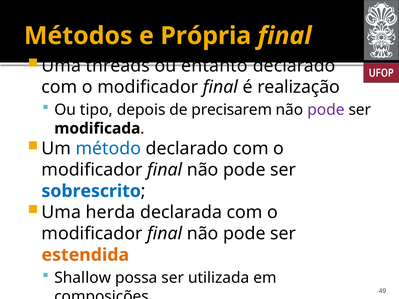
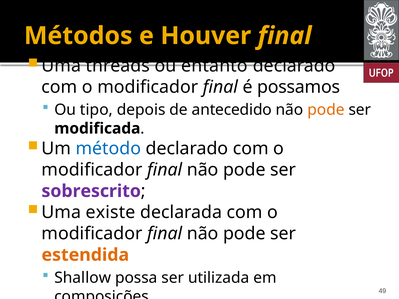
Própria: Própria -> Houver
realização: realização -> possamos
precisarem: precisarem -> antecedido
pode at (326, 110) colour: purple -> orange
sobrescrito colour: blue -> purple
herda: herda -> existe
